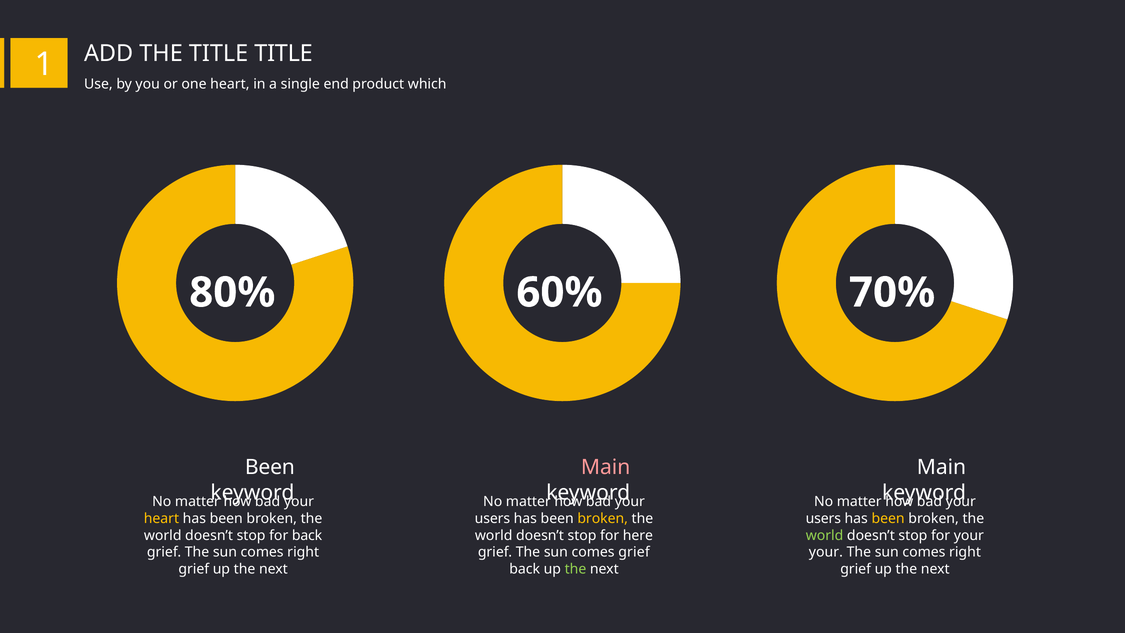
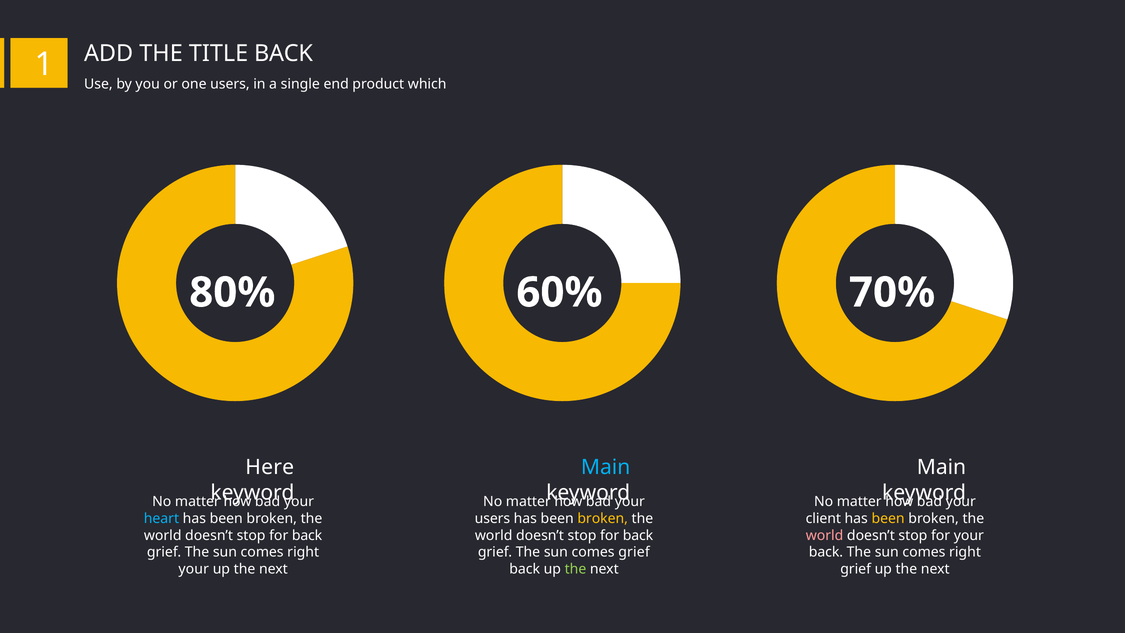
TITLE TITLE: TITLE -> BACK
one heart: heart -> users
Been at (270, 467): Been -> Here
Main at (606, 467) colour: pink -> light blue
heart at (161, 518) colour: yellow -> light blue
users at (823, 518): users -> client
here at (638, 535): here -> back
world at (825, 535) colour: light green -> pink
your at (826, 552): your -> back
grief at (194, 569): grief -> your
